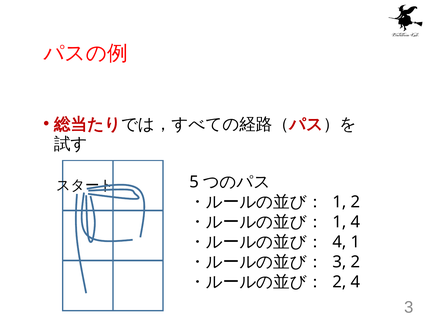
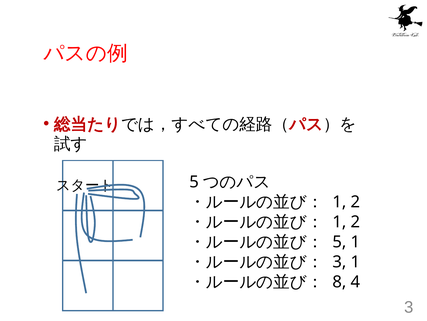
4 at (355, 222): 4 -> 2
4 at (339, 242): 4 -> 5
3 2: 2 -> 1
2 at (339, 281): 2 -> 8
